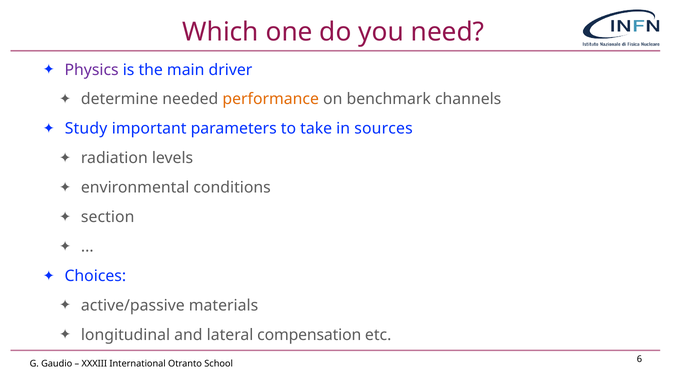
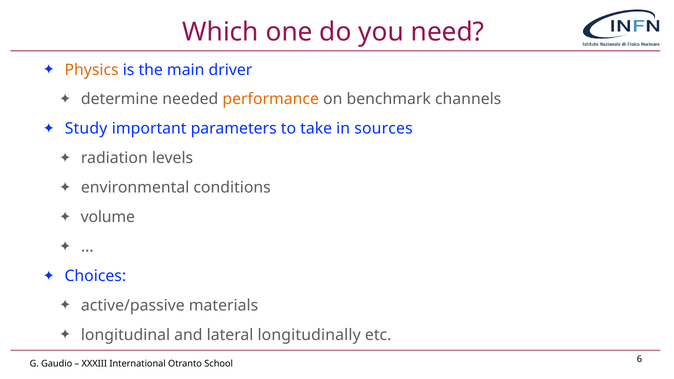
Physics colour: purple -> orange
section: section -> volume
compensation: compensation -> longitudinally
